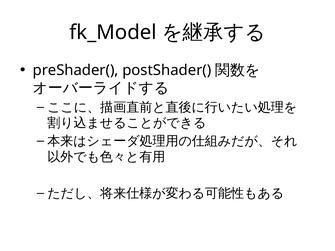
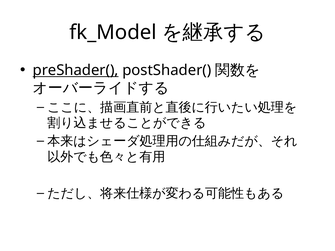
preShader( underline: none -> present
